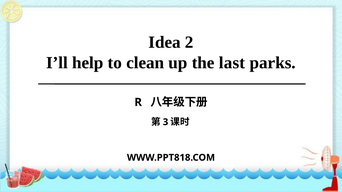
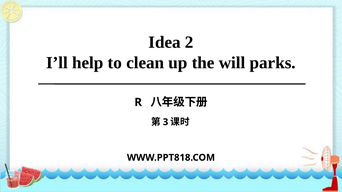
last: last -> will
